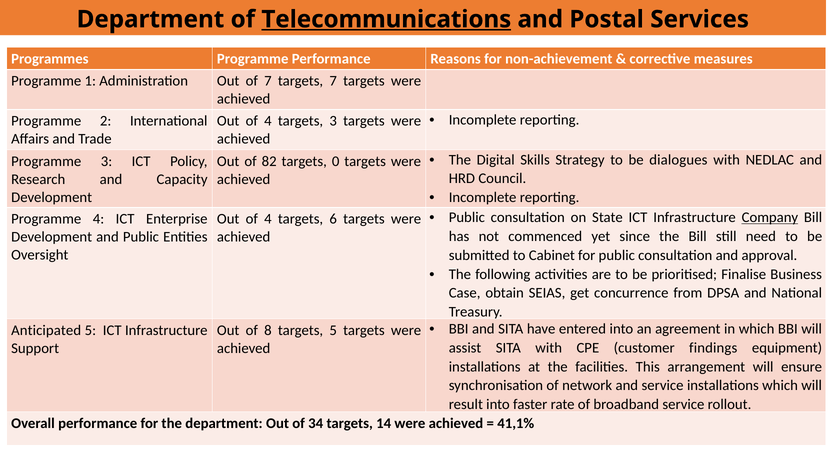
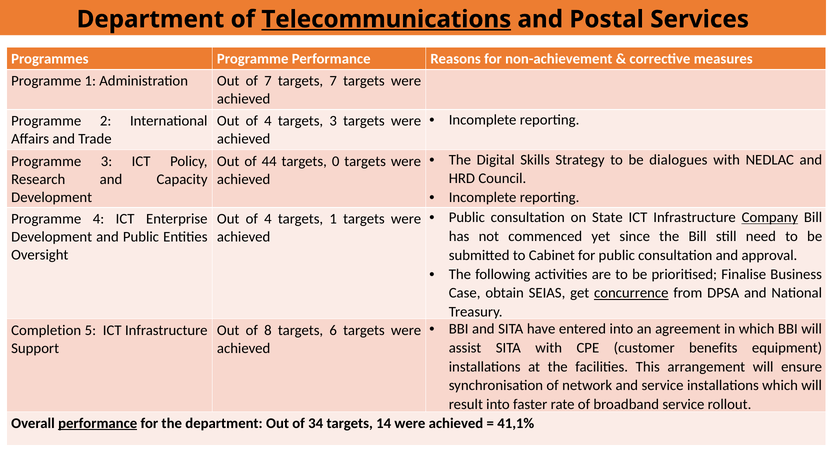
82: 82 -> 44
targets 6: 6 -> 1
concurrence underline: none -> present
Anticipated: Anticipated -> Completion
targets 5: 5 -> 6
findings: findings -> benefits
performance at (98, 423) underline: none -> present
